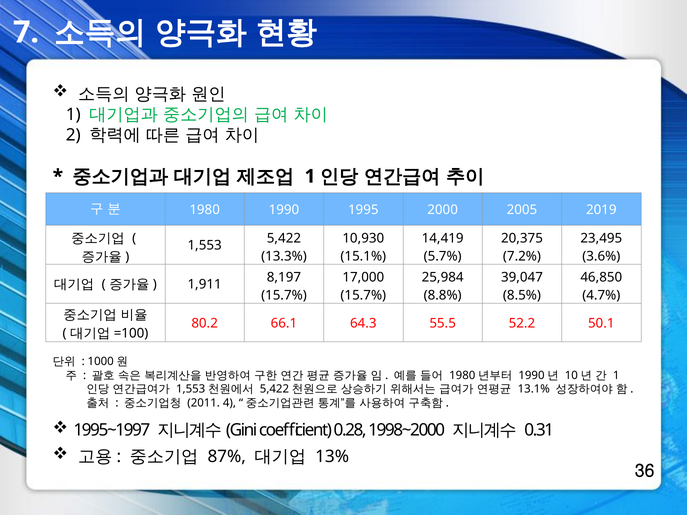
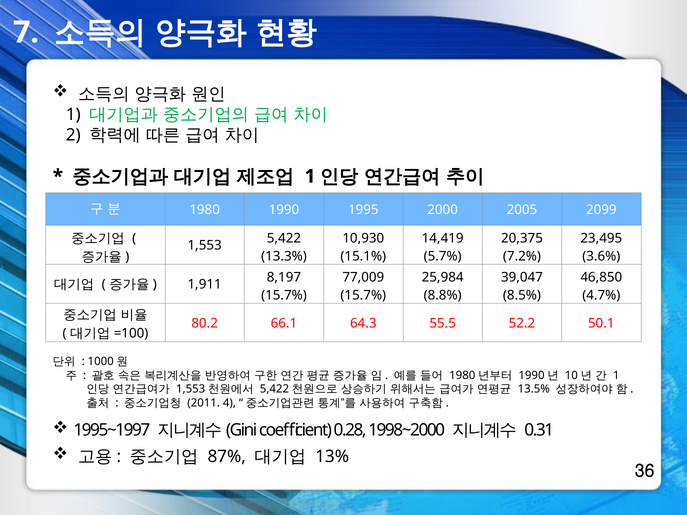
2019: 2019 -> 2099
17,000: 17,000 -> 77,009
13.1%: 13.1% -> 13.5%
